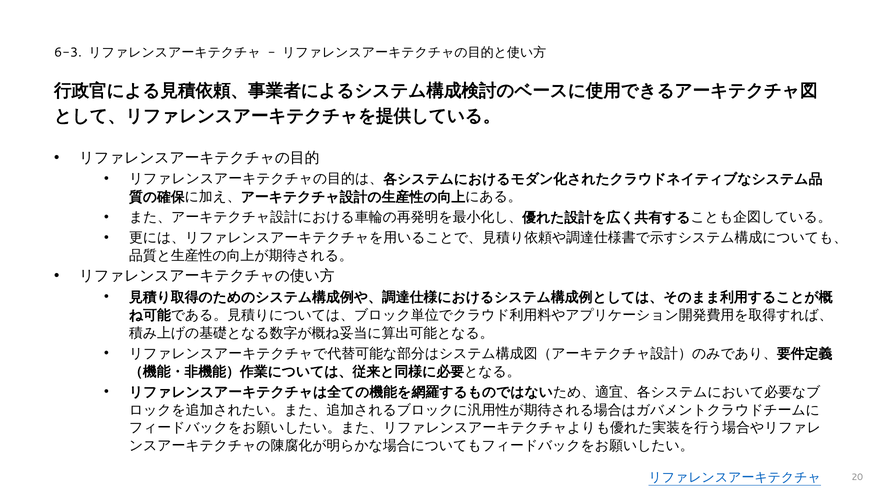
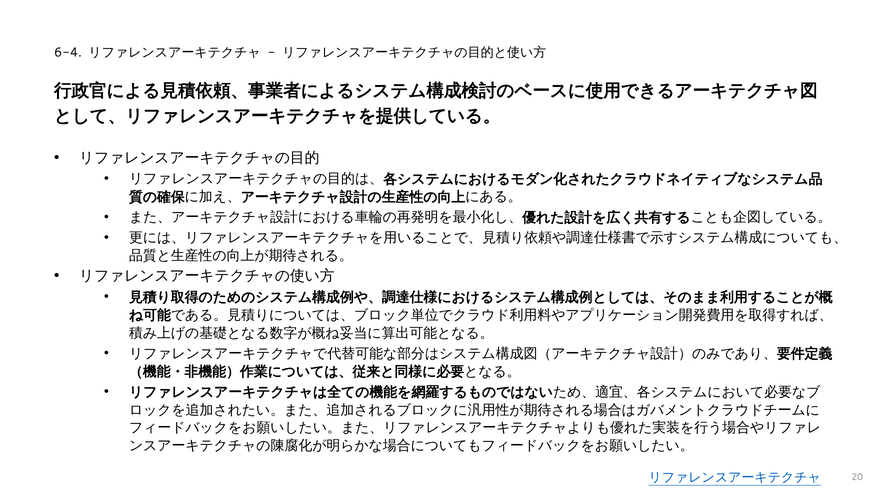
6-3: 6-3 -> 6-4
